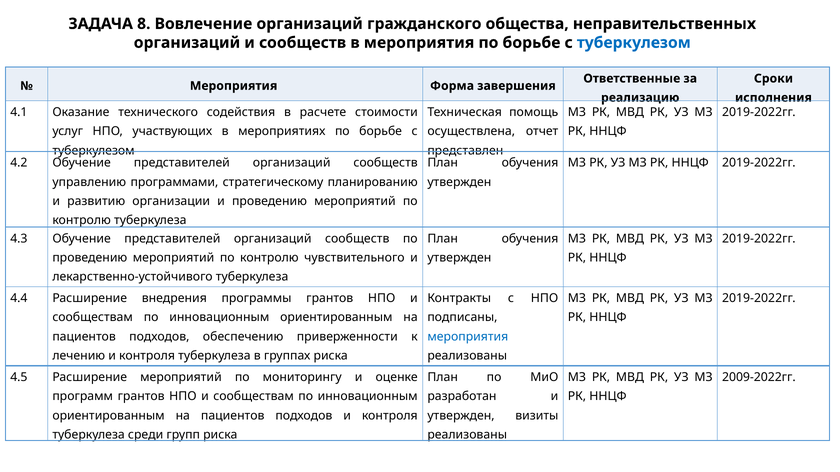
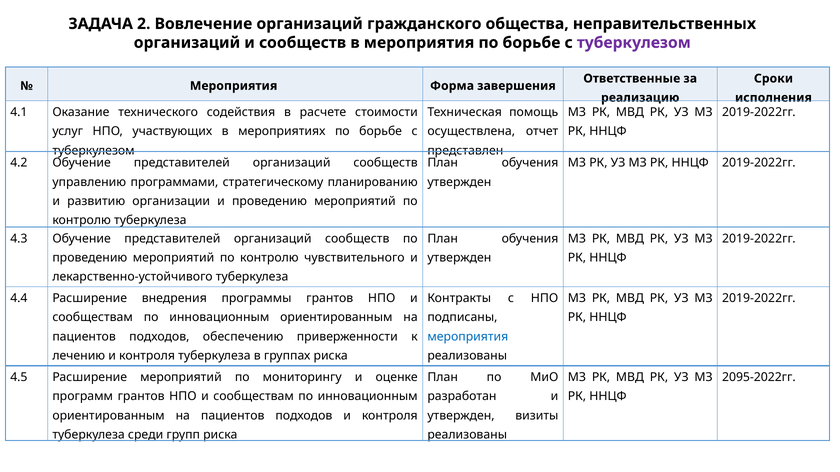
8: 8 -> 2
туберкулезом at (634, 43) colour: blue -> purple
2009-2022гг: 2009-2022гг -> 2095-2022гг
